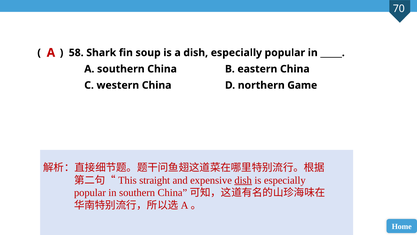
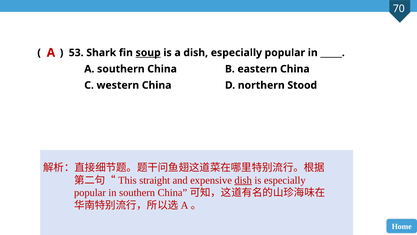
58: 58 -> 53
soup underline: none -> present
Game: Game -> Stood
